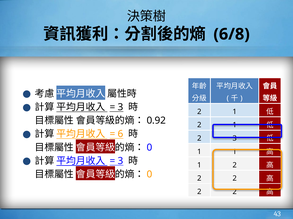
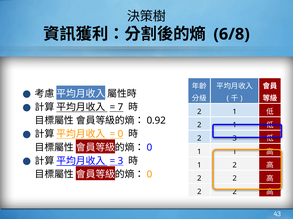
3 at (121, 107): 3 -> 7
6 at (121, 134): 6 -> 0
